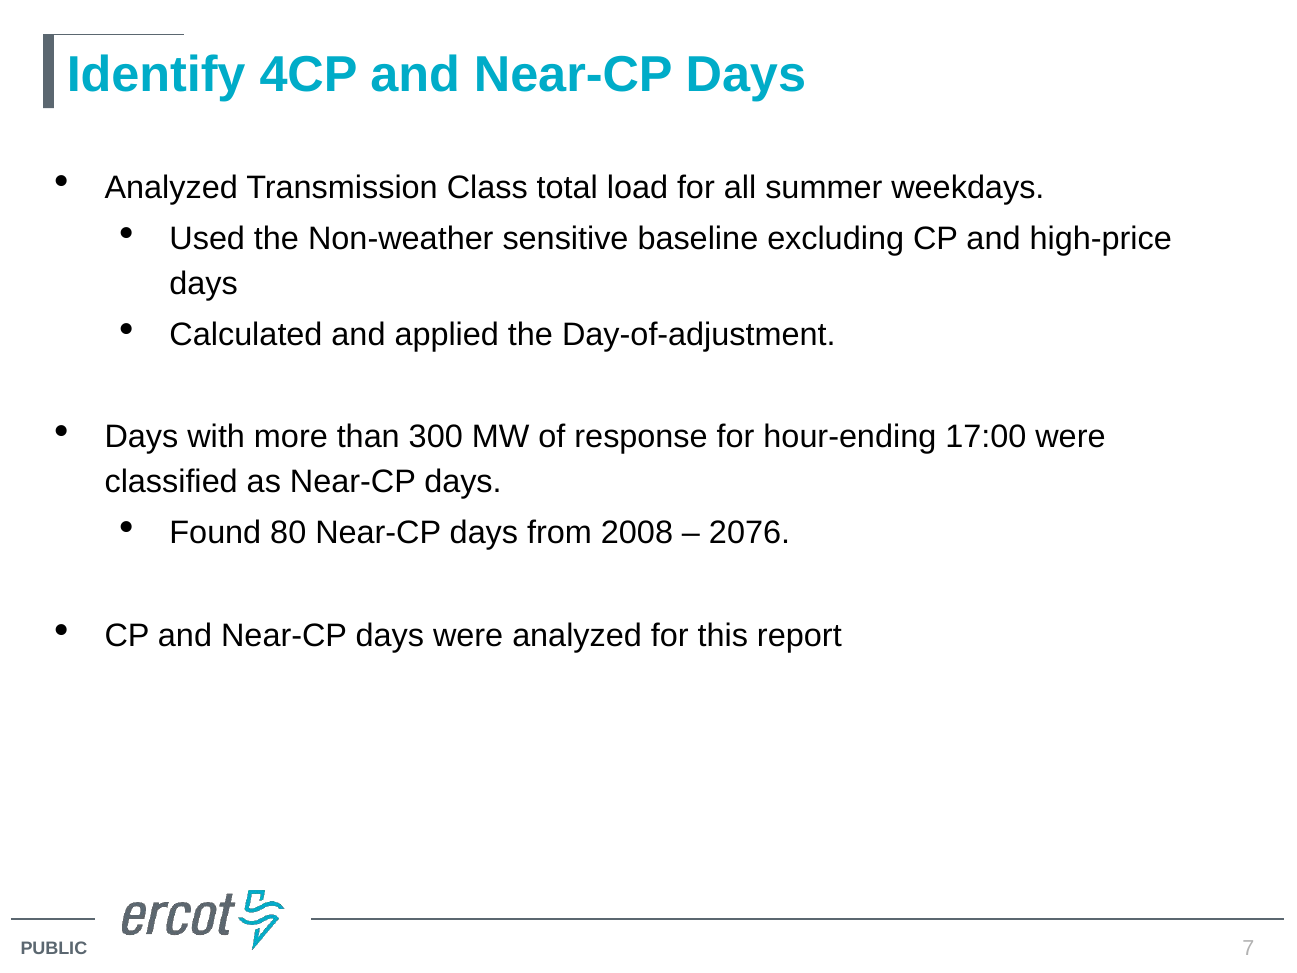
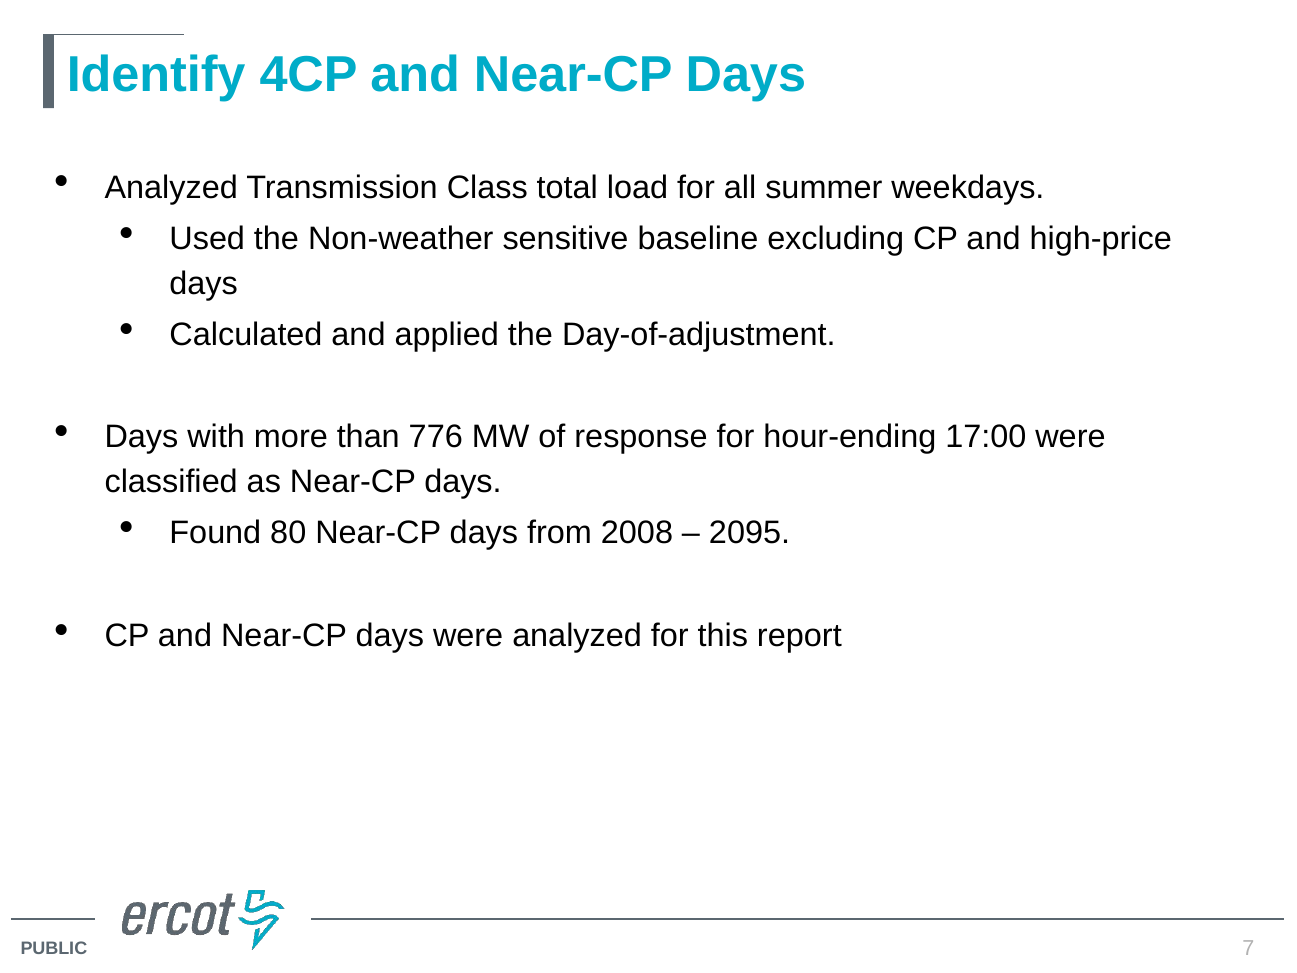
300: 300 -> 776
2076: 2076 -> 2095
